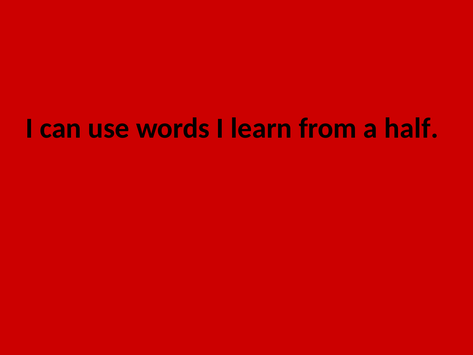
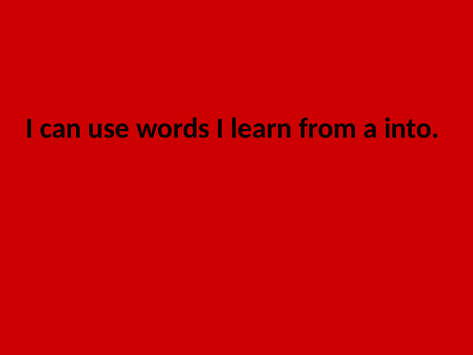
half: half -> into
